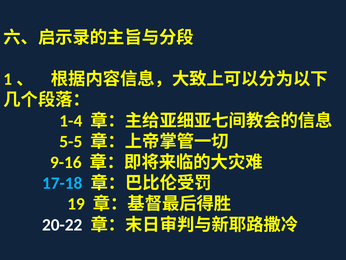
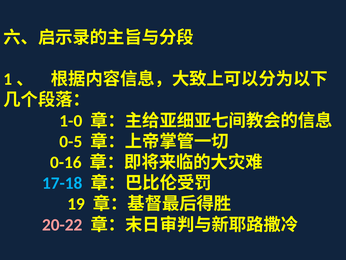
1-4: 1-4 -> 1-0
5-5: 5-5 -> 0-5
9-16: 9-16 -> 0-16
20-22 colour: white -> pink
